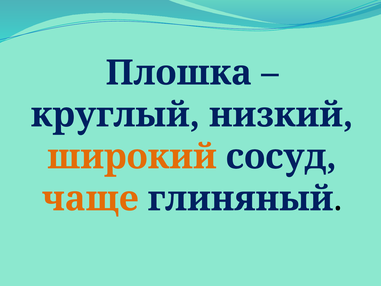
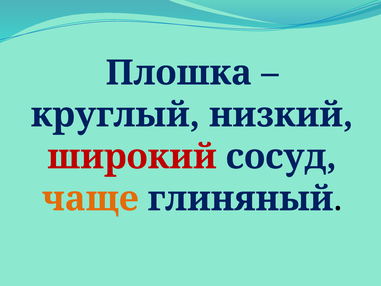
широкий colour: orange -> red
